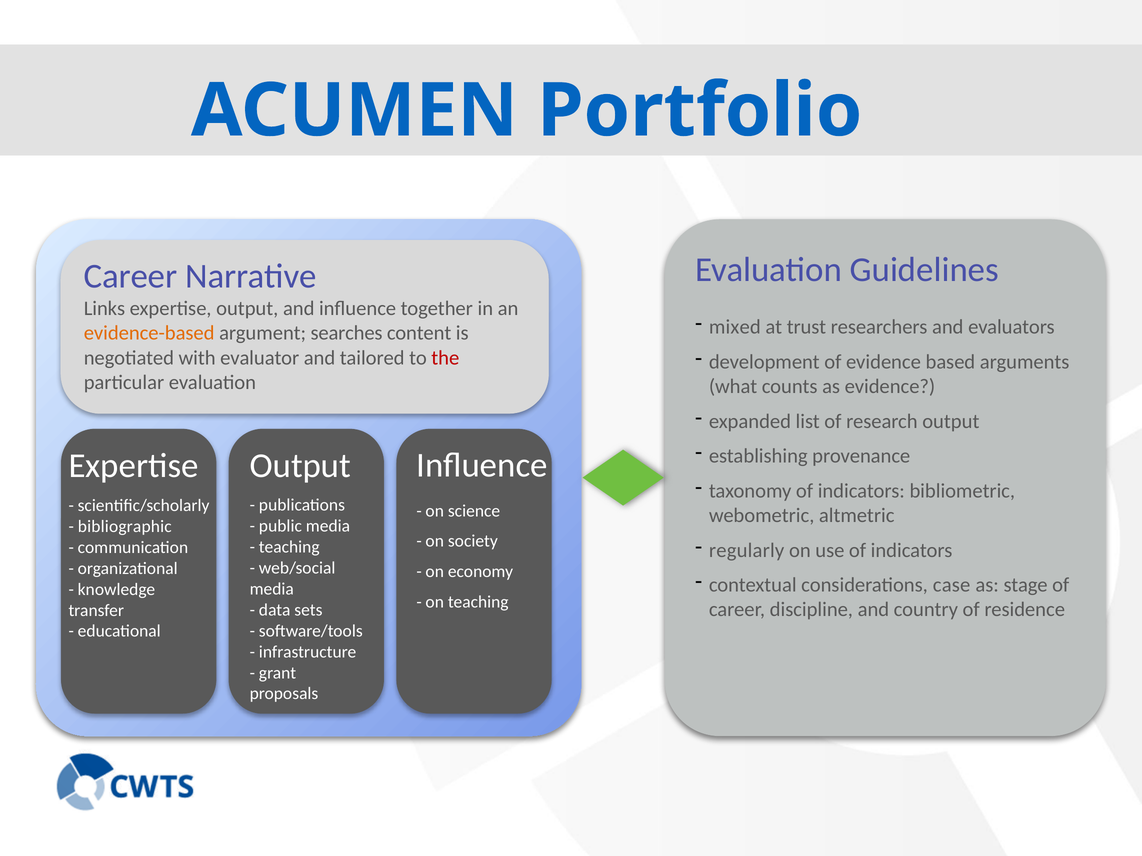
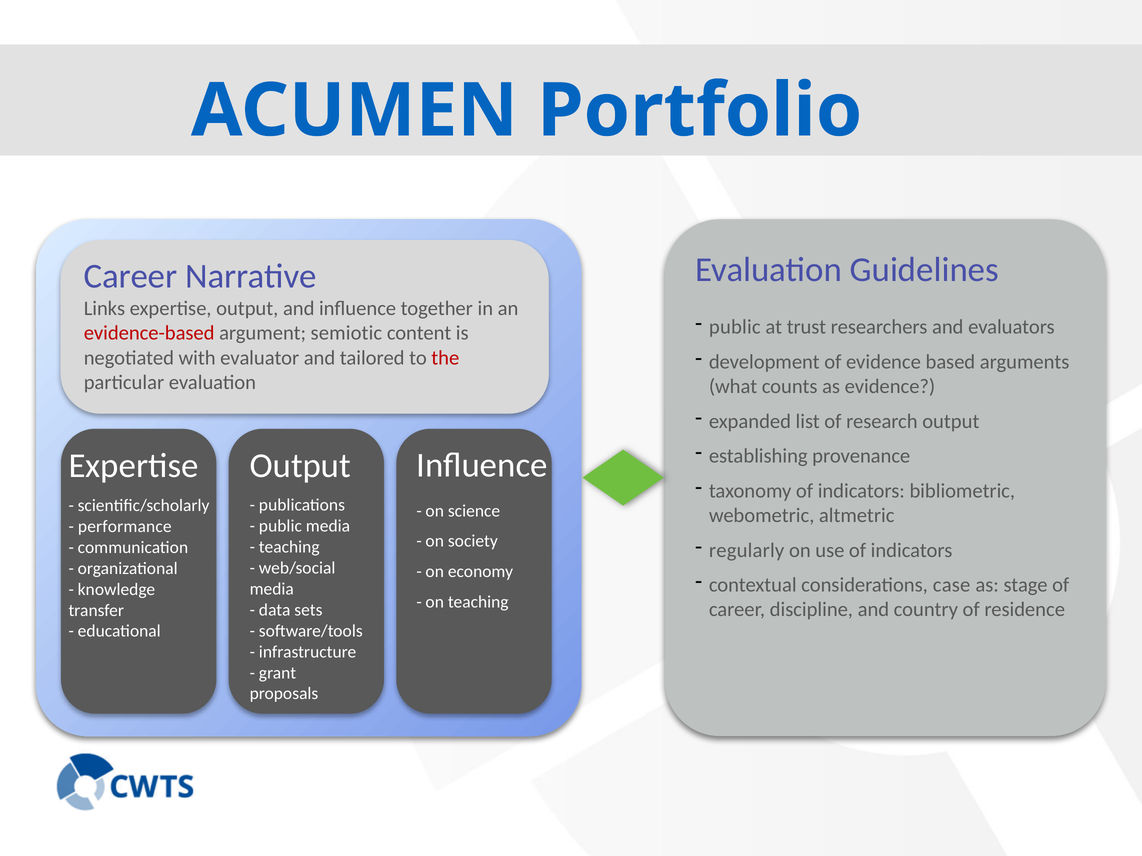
mixed at (735, 327): mixed -> public
evidence-based colour: orange -> red
searches: searches -> semiotic
bibliographic: bibliographic -> performance
